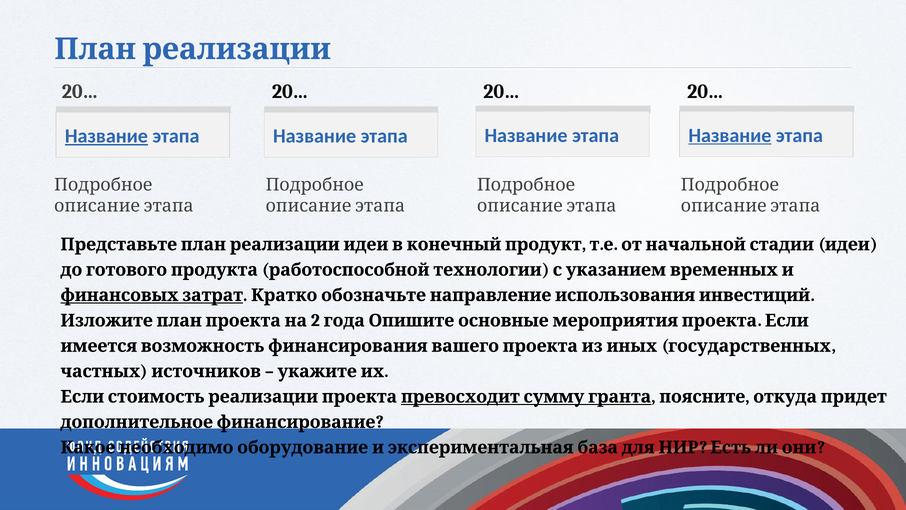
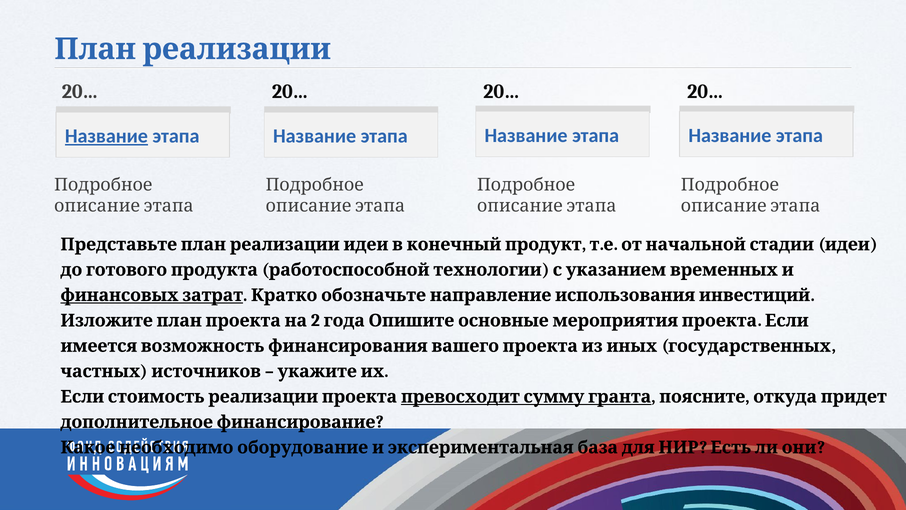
Название at (730, 135) underline: present -> none
